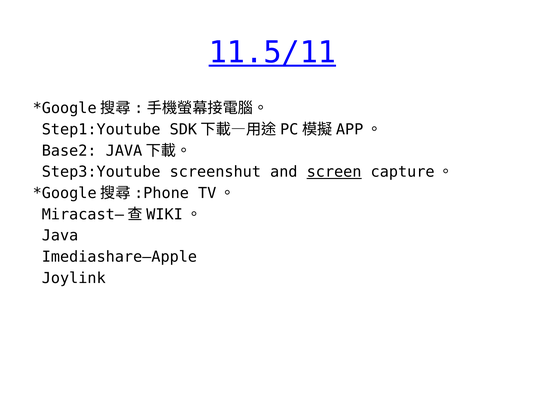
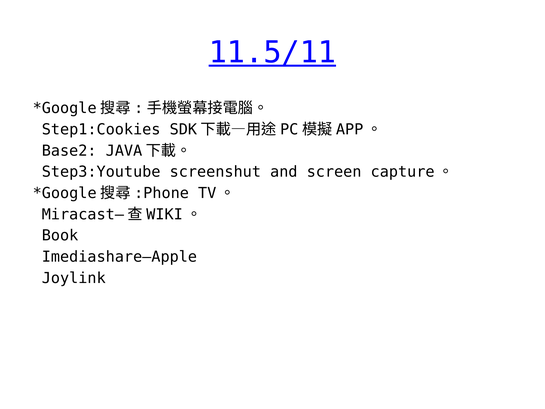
Step1:Youtube: Step1:Youtube -> Step1:Cookies
screen underline: present -> none
Java: Java -> Book
